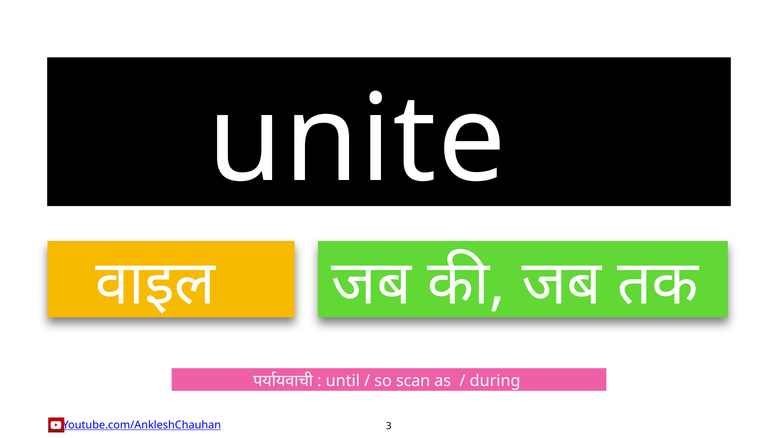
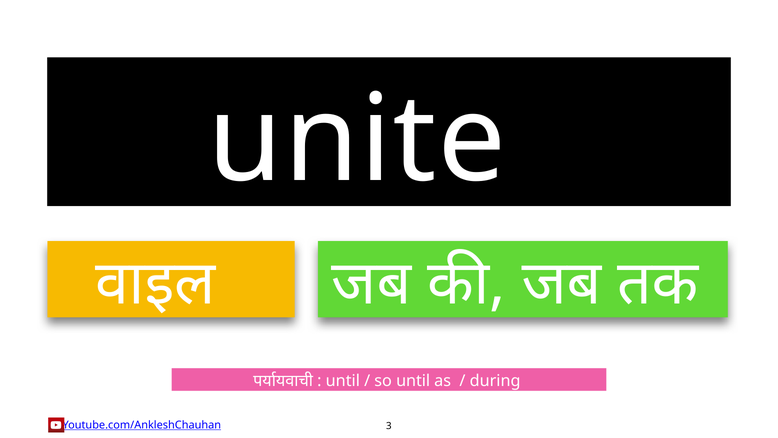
so scan: scan -> until
